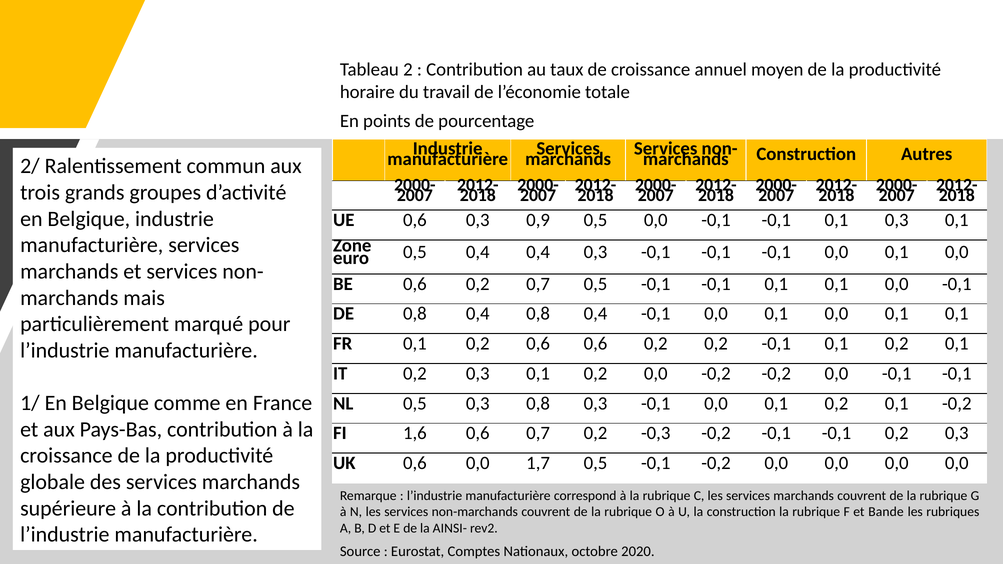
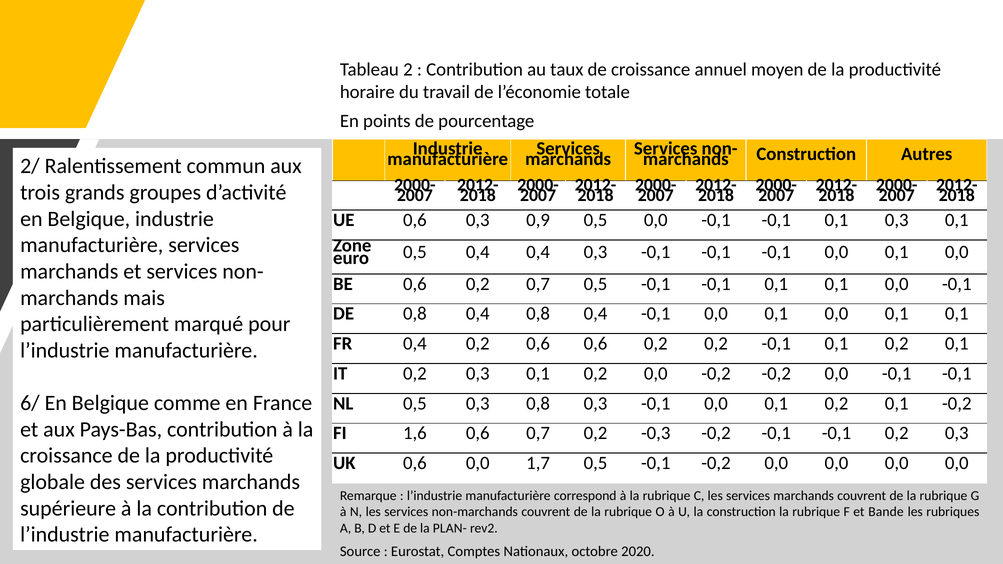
FR 0,1: 0,1 -> 0,4
1/: 1/ -> 6/
AINSI-: AINSI- -> PLAN-
